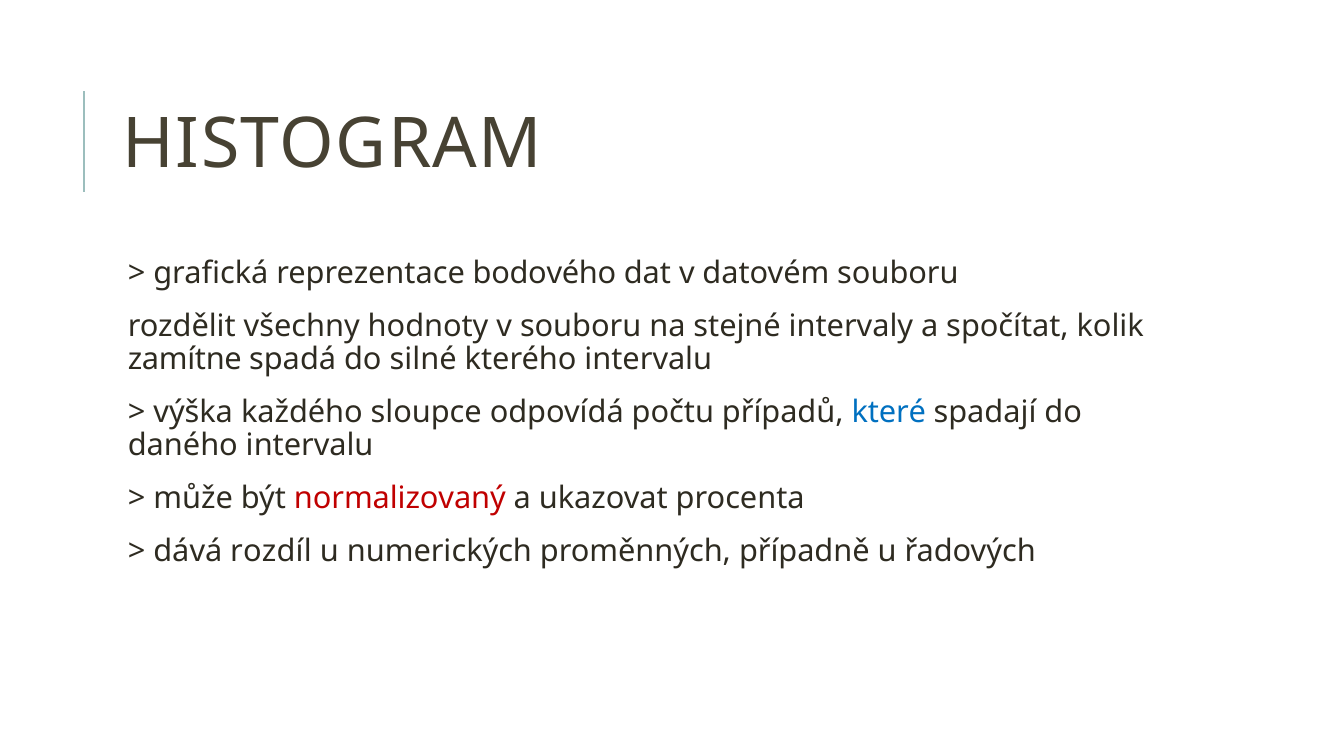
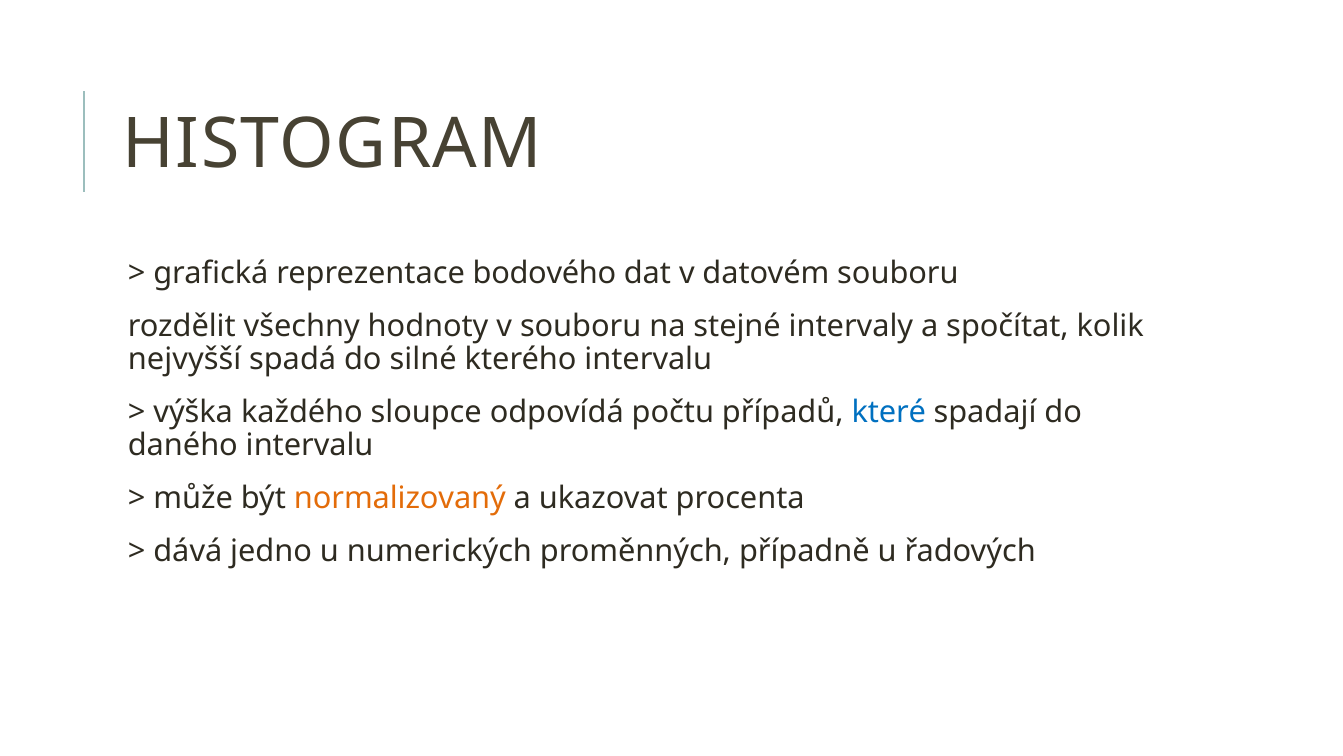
zamítne: zamítne -> nejvyšší
normalizovaný colour: red -> orange
rozdíl: rozdíl -> jedno
